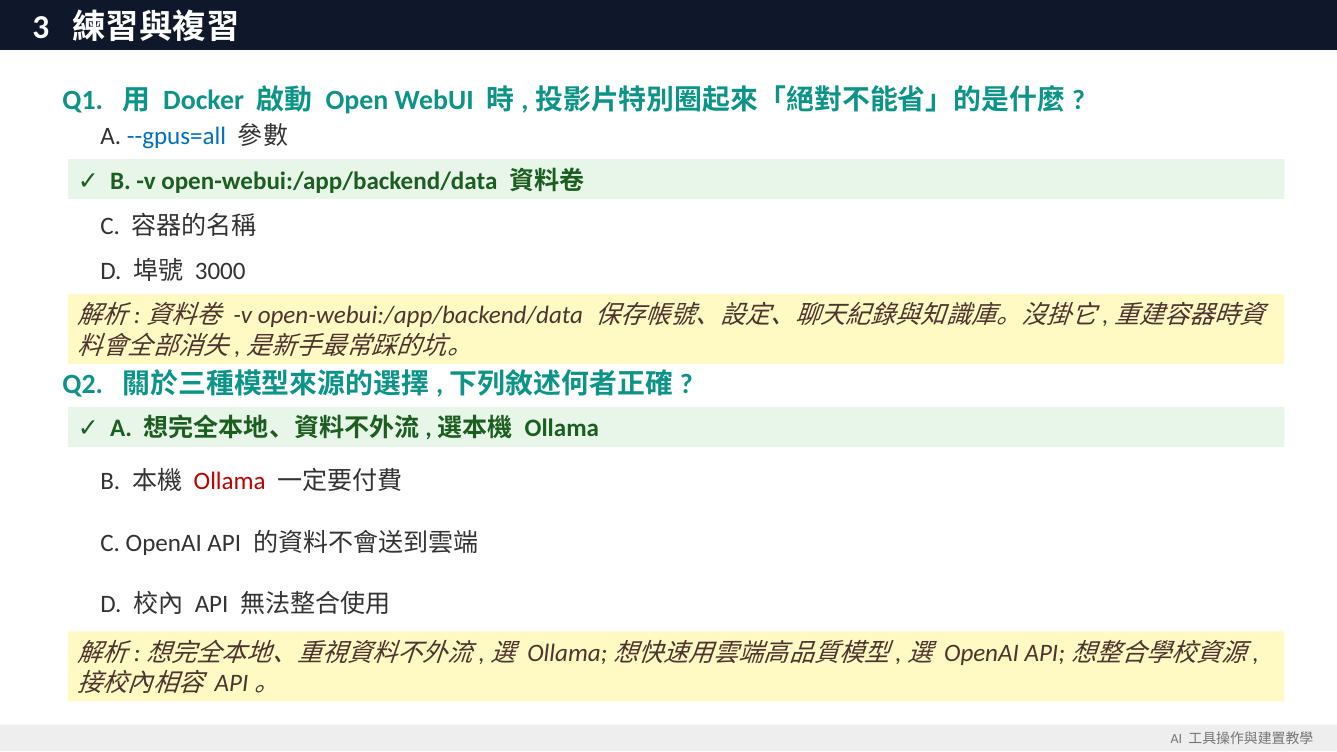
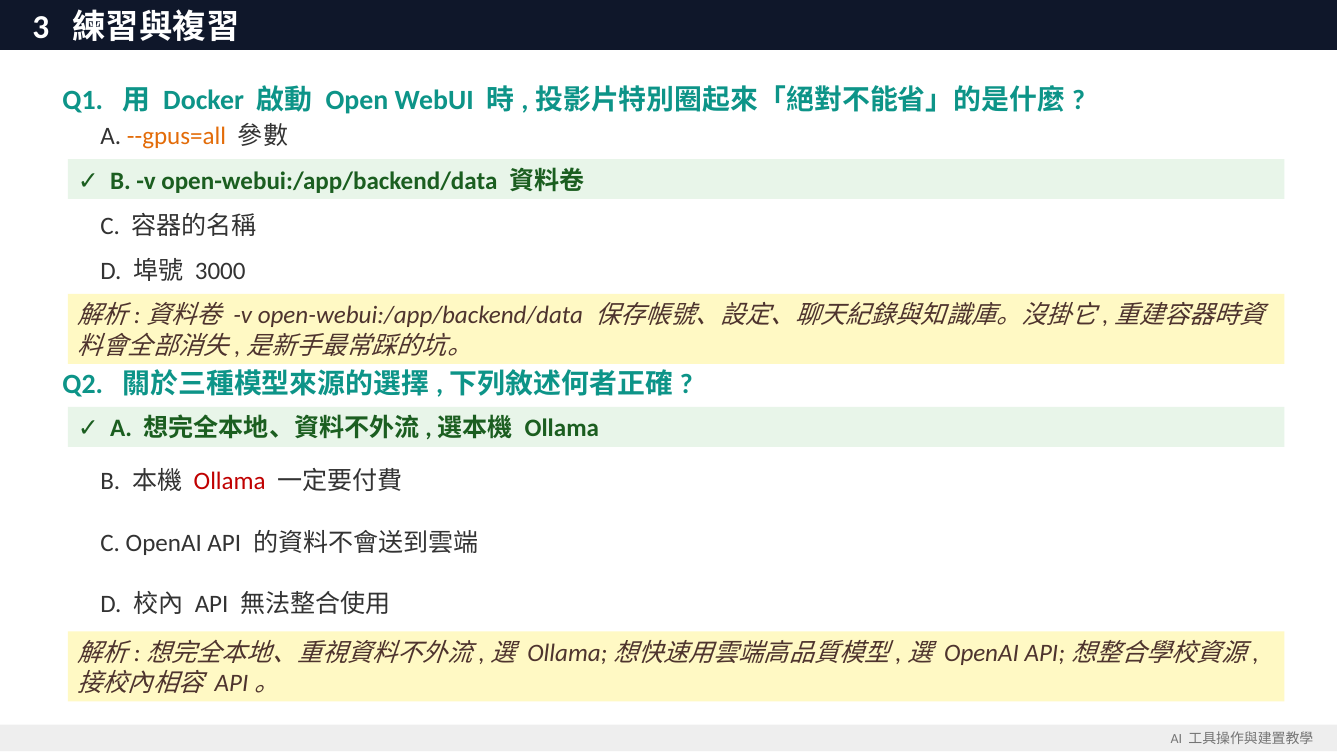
--gpus=all colour: blue -> orange
